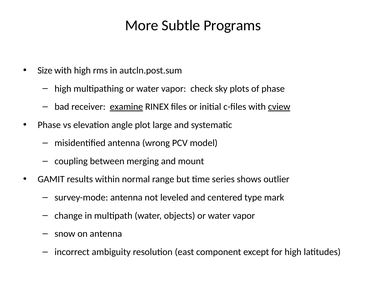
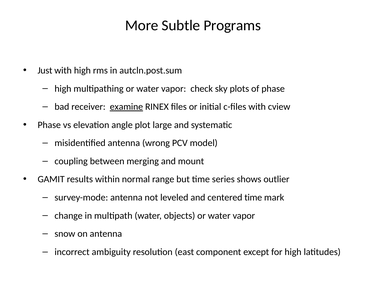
Size: Size -> Just
cview underline: present -> none
centered type: type -> time
